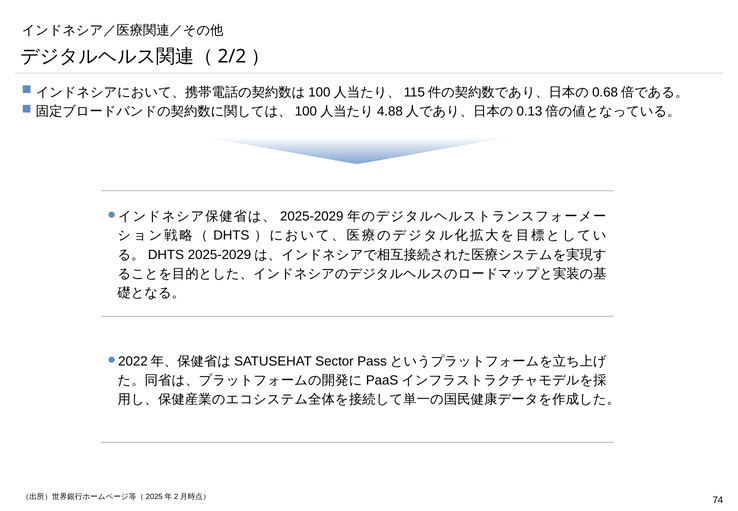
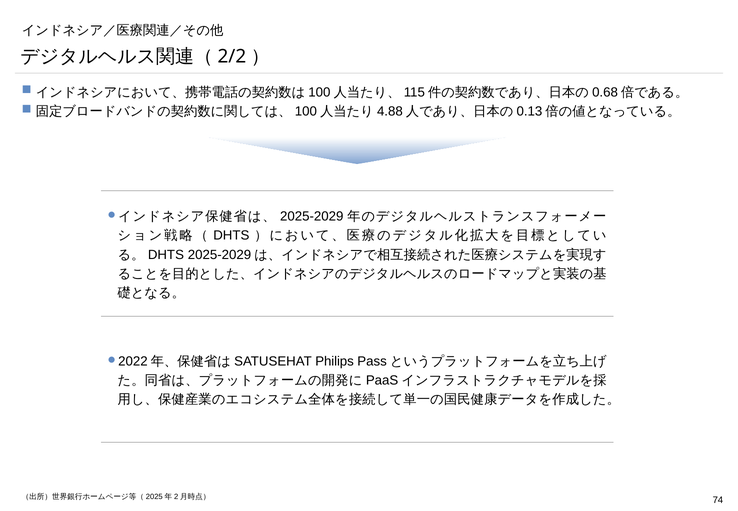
Sector: Sector -> Philips
